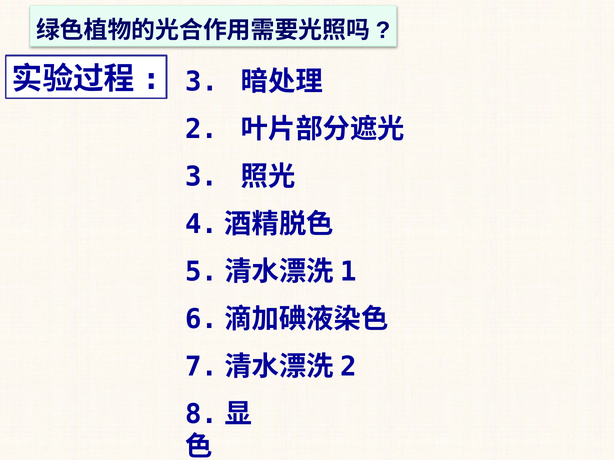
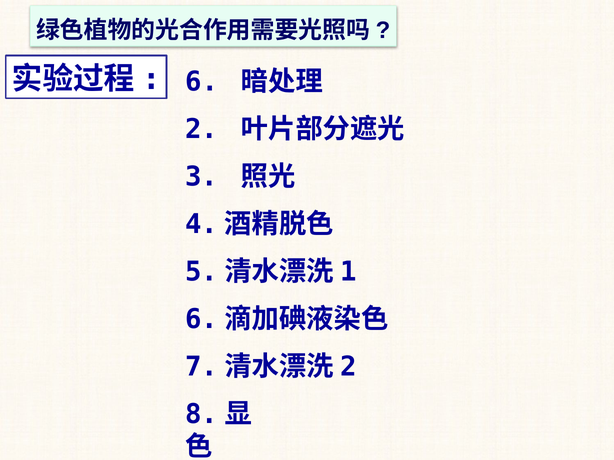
3 at (202, 82): 3 -> 6
